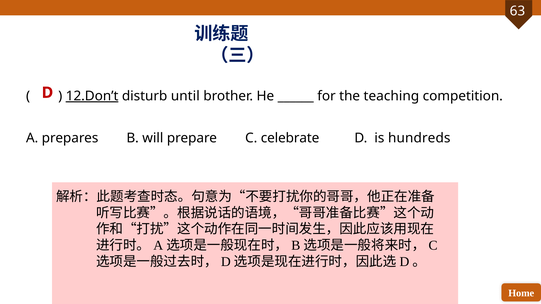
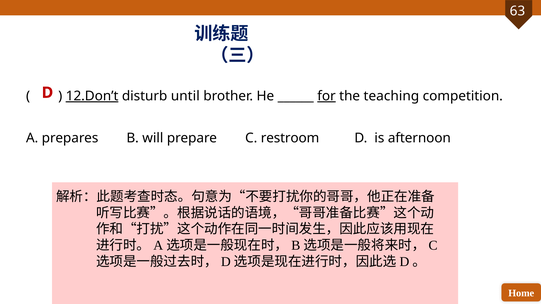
for underline: none -> present
celebrate: celebrate -> restroom
hundreds: hundreds -> afternoon
